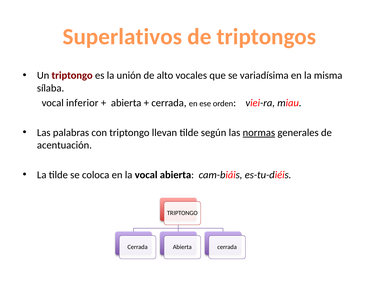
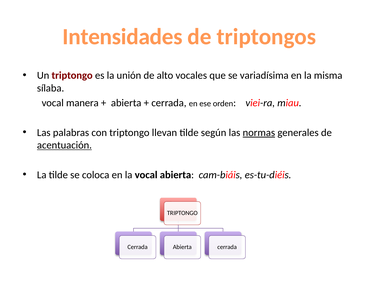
Superlativos: Superlativos -> Intensidades
inferior: inferior -> manera
acentuación underline: none -> present
